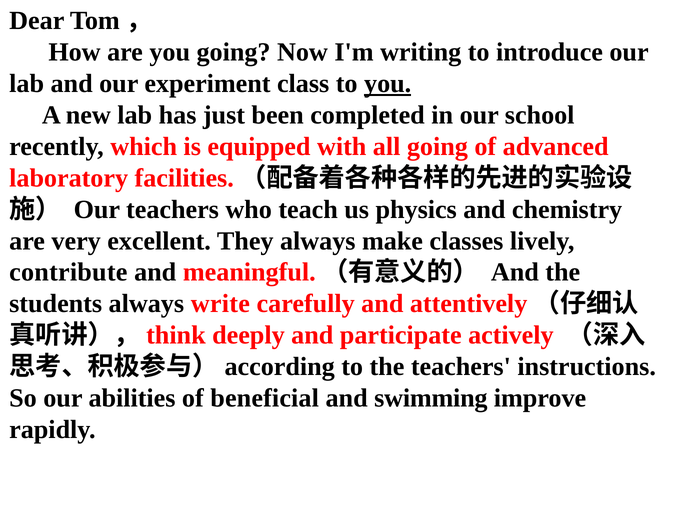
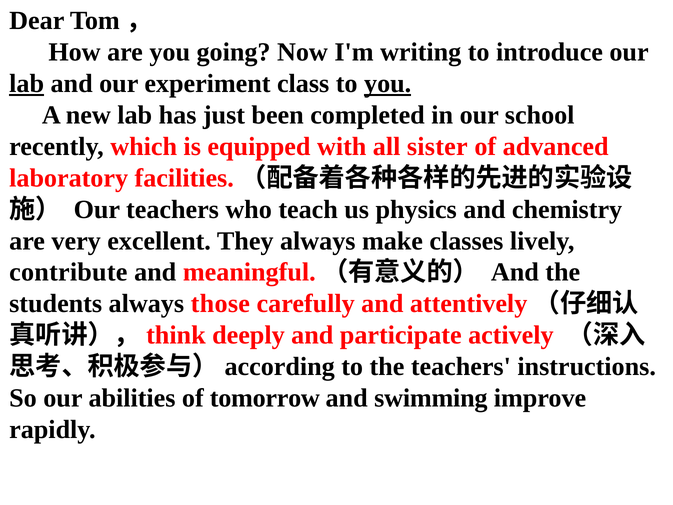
lab at (27, 84) underline: none -> present
all going: going -> sister
write: write -> those
beneficial: beneficial -> tomorrow
